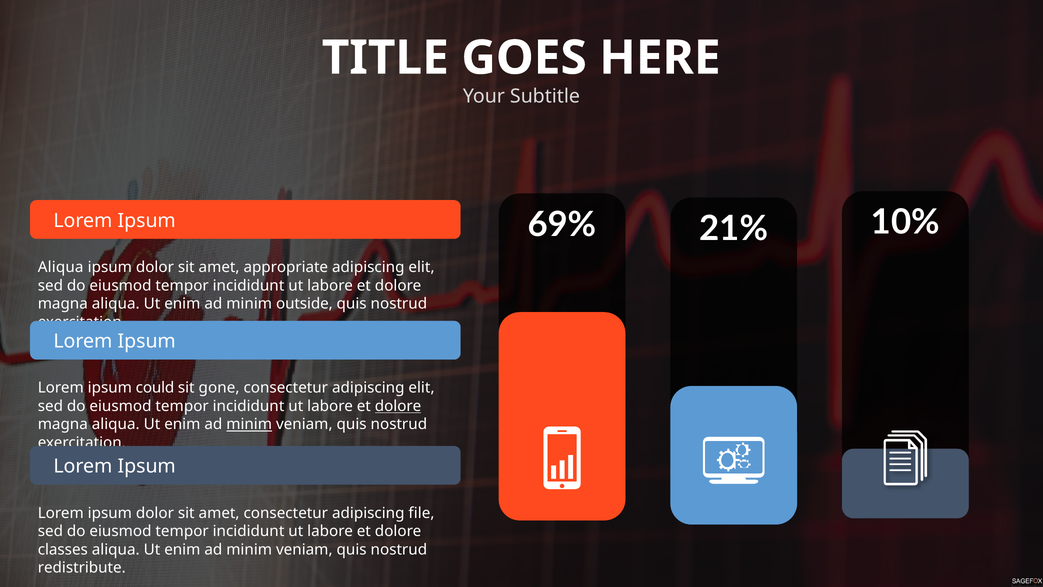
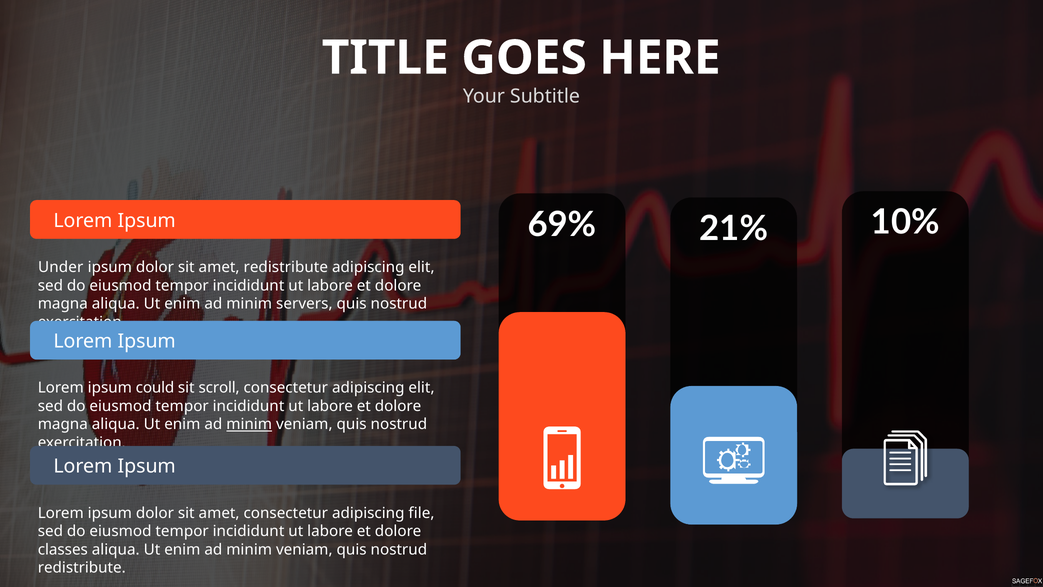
Aliqua at (61, 267): Aliqua -> Under
amet appropriate: appropriate -> redistribute
outside: outside -> servers
gone: gone -> scroll
dolore at (398, 406) underline: present -> none
